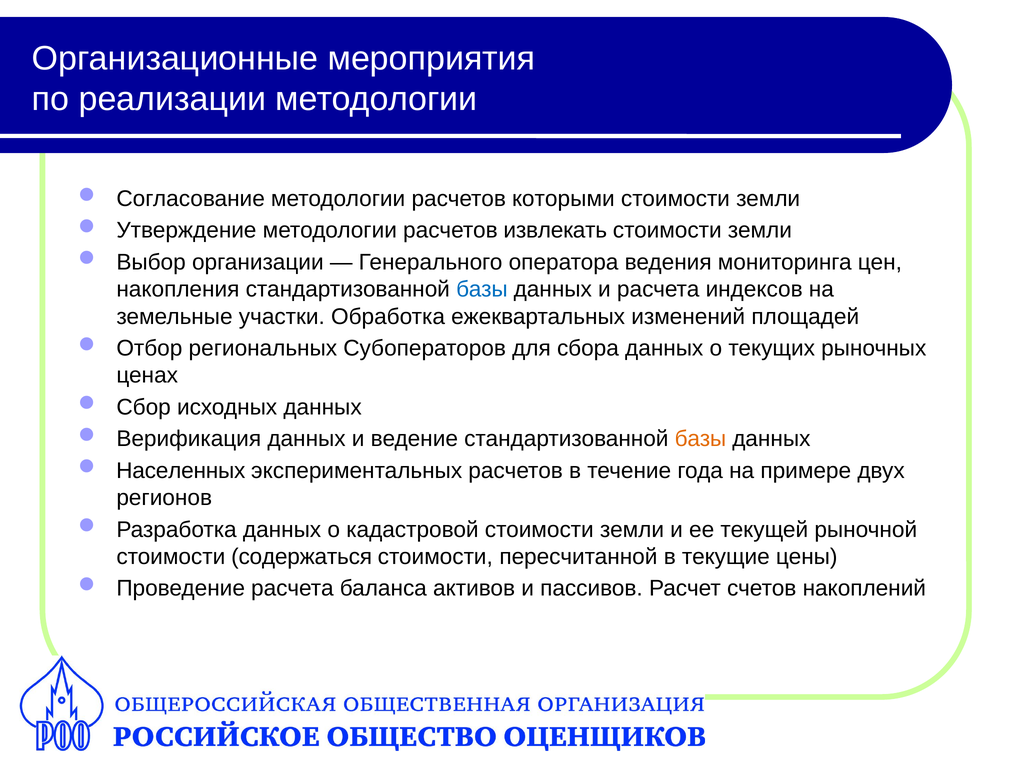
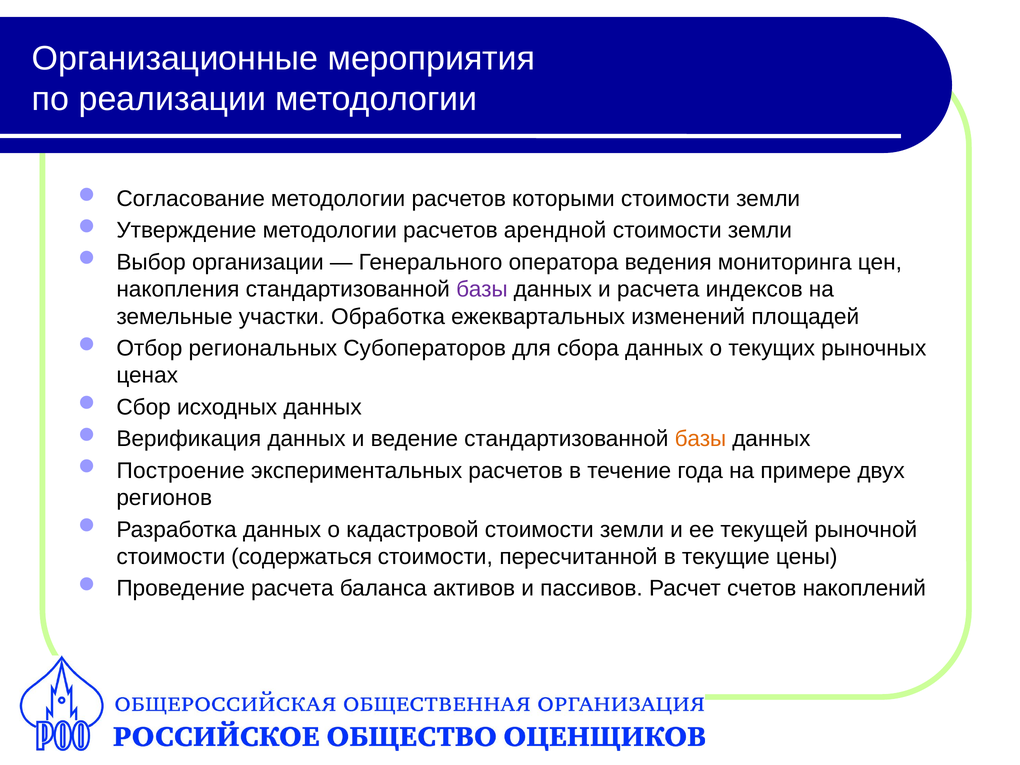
извлекать: извлекать -> арендной
базы at (482, 289) colour: blue -> purple
Населенных: Населенных -> Построение
